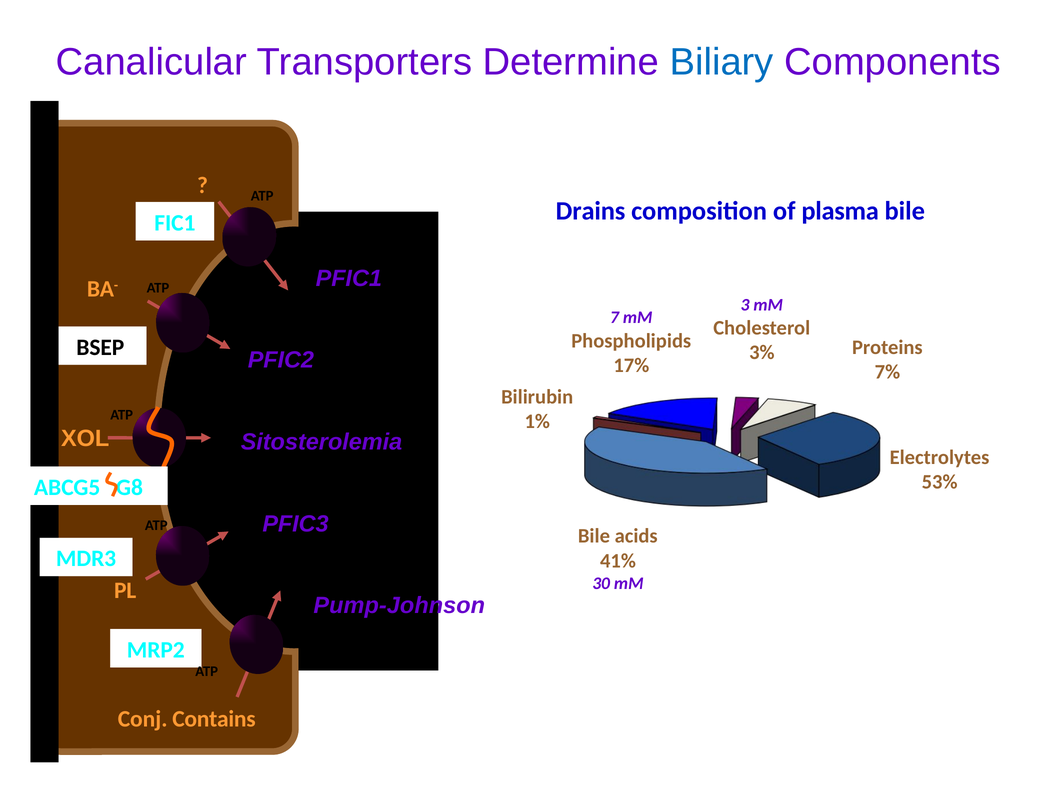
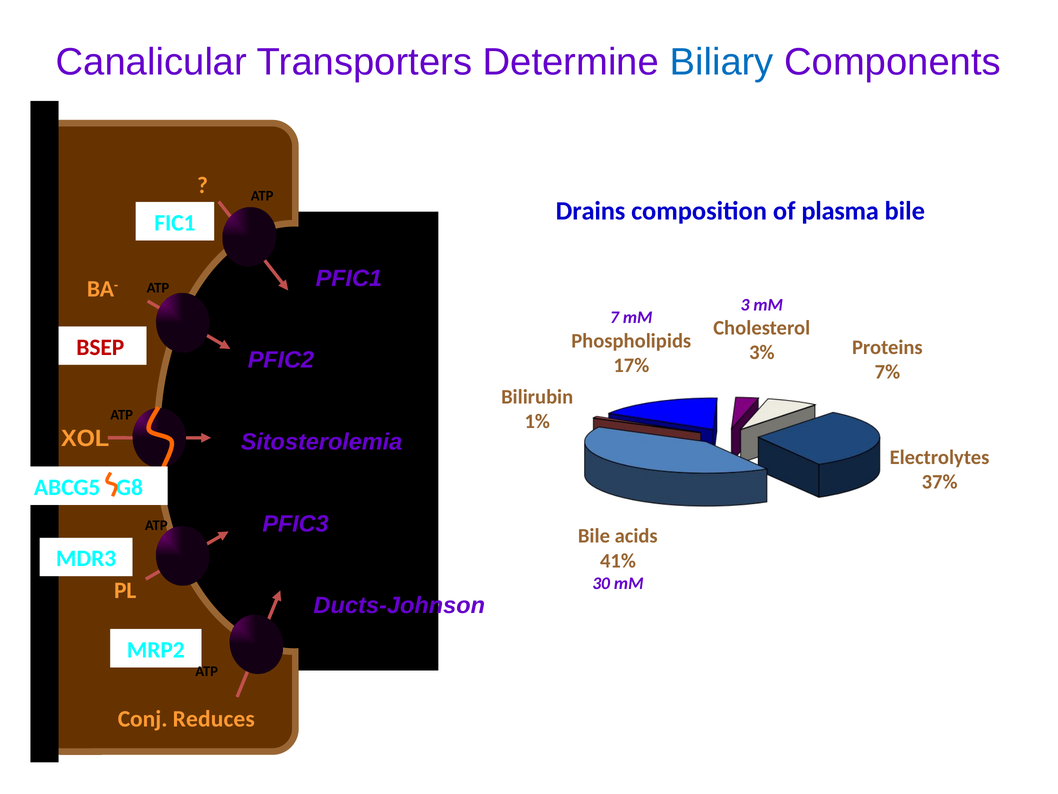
BSEP colour: black -> red
53%: 53% -> 37%
Pump-Johnson: Pump-Johnson -> Ducts-Johnson
Contains: Contains -> Reduces
